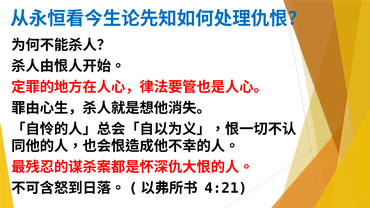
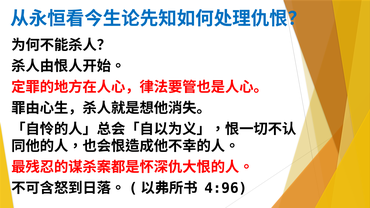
4:21: 4:21 -> 4:96
